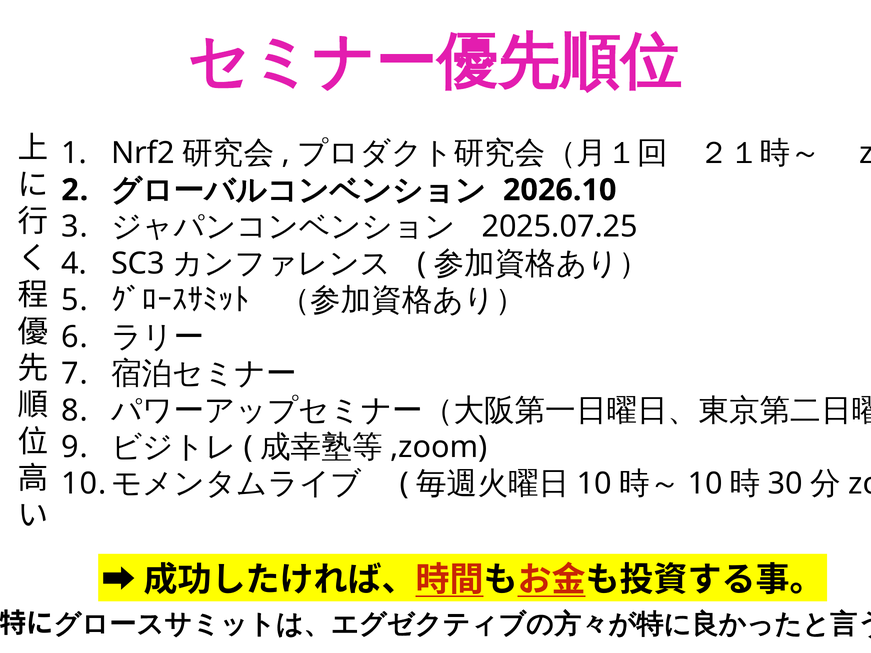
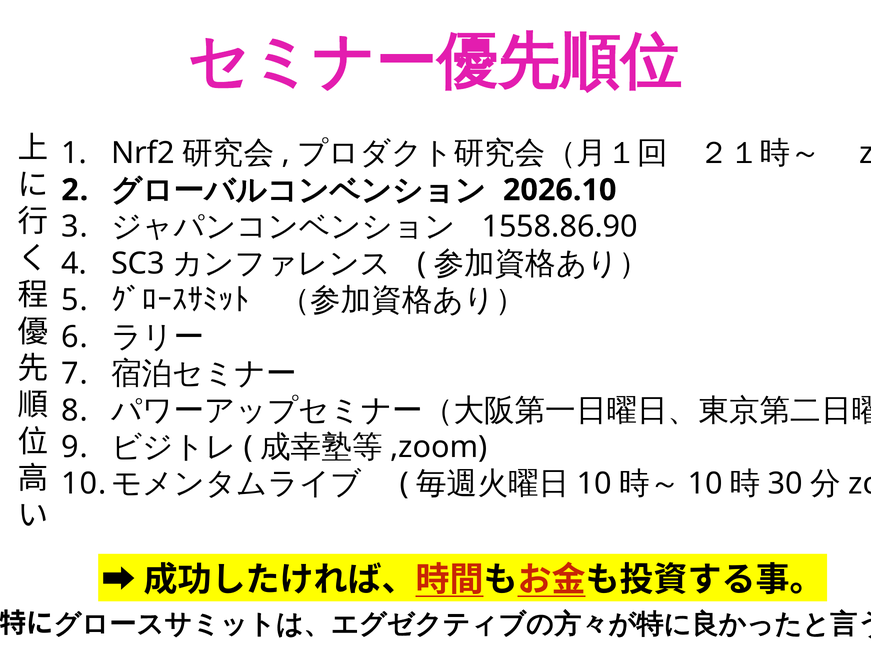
2025.07.25: 2025.07.25 -> 1558.86.90
